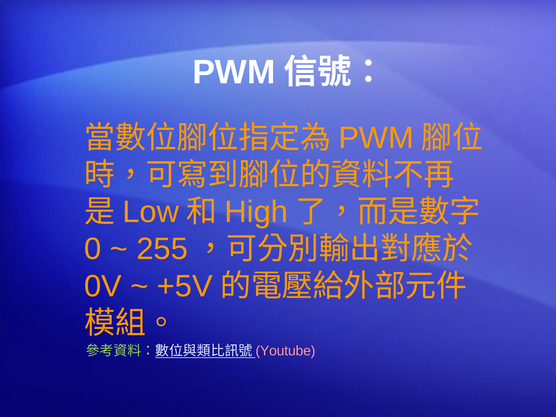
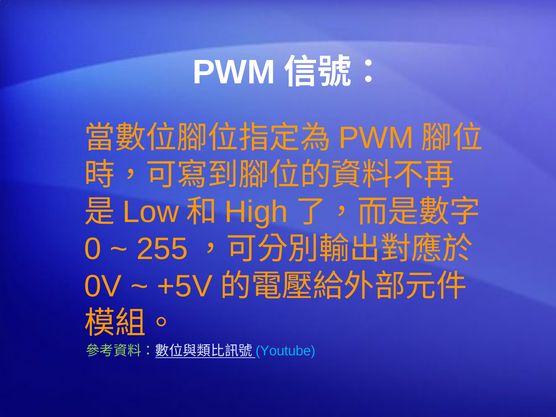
Youtube colour: pink -> light blue
